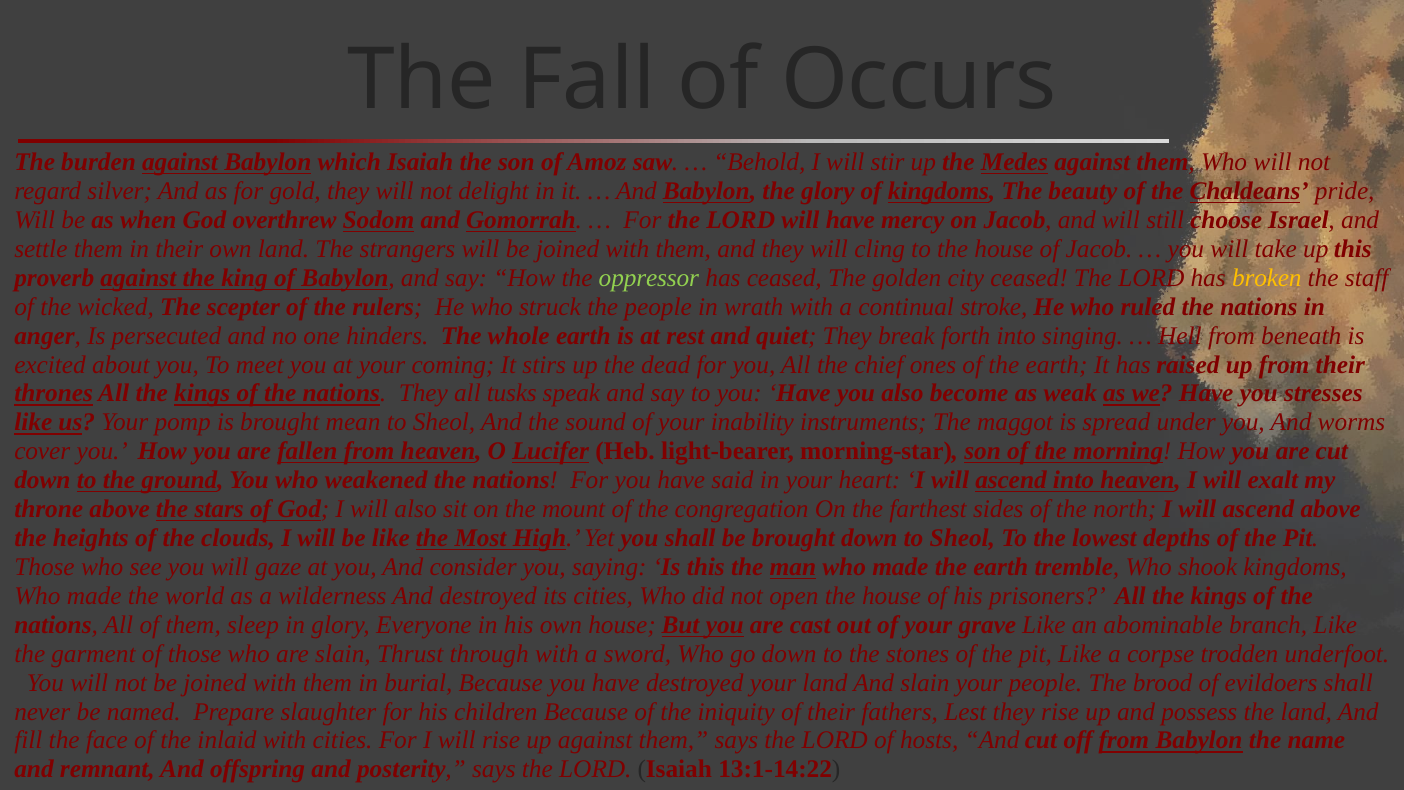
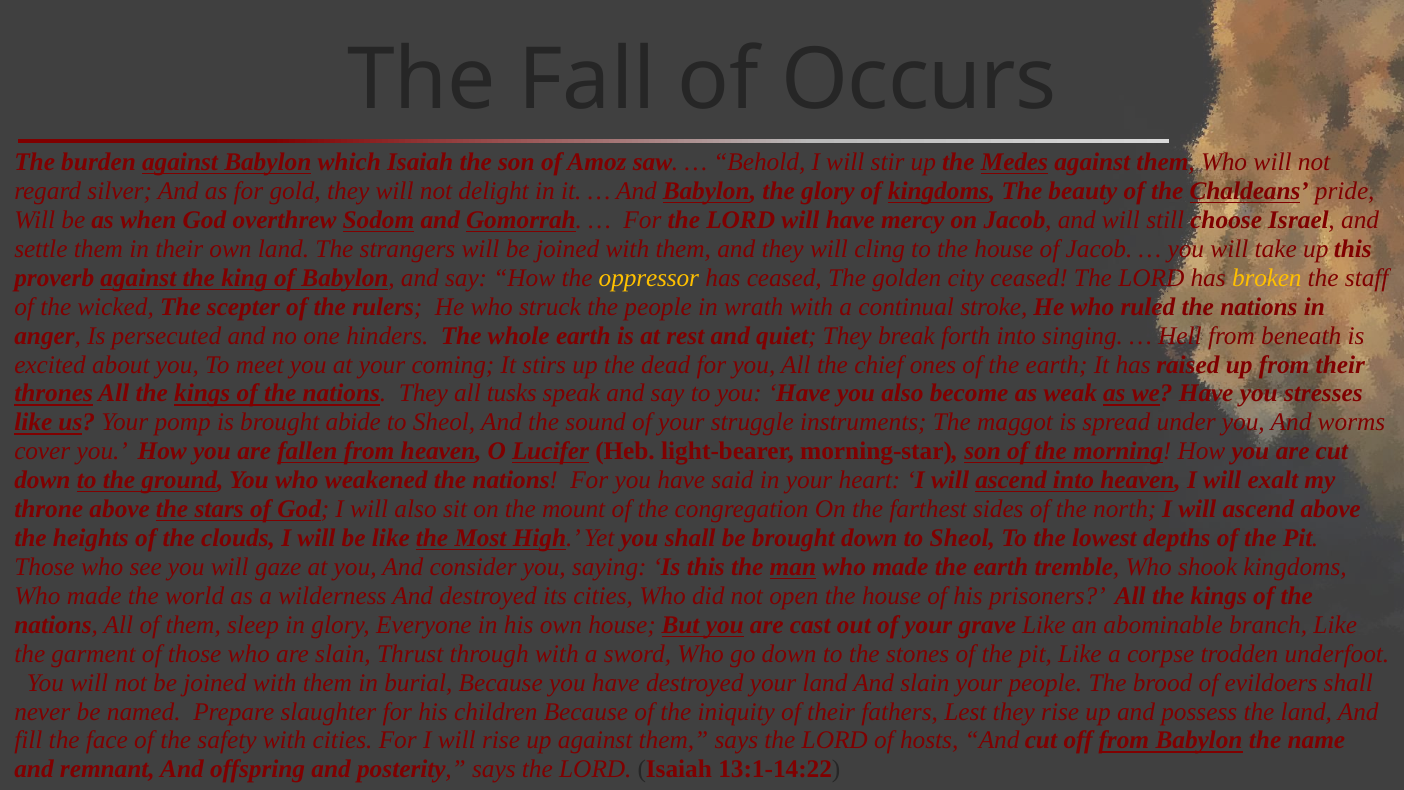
oppressor colour: light green -> yellow
mean: mean -> abide
inability: inability -> struggle
inlaid: inlaid -> safety
